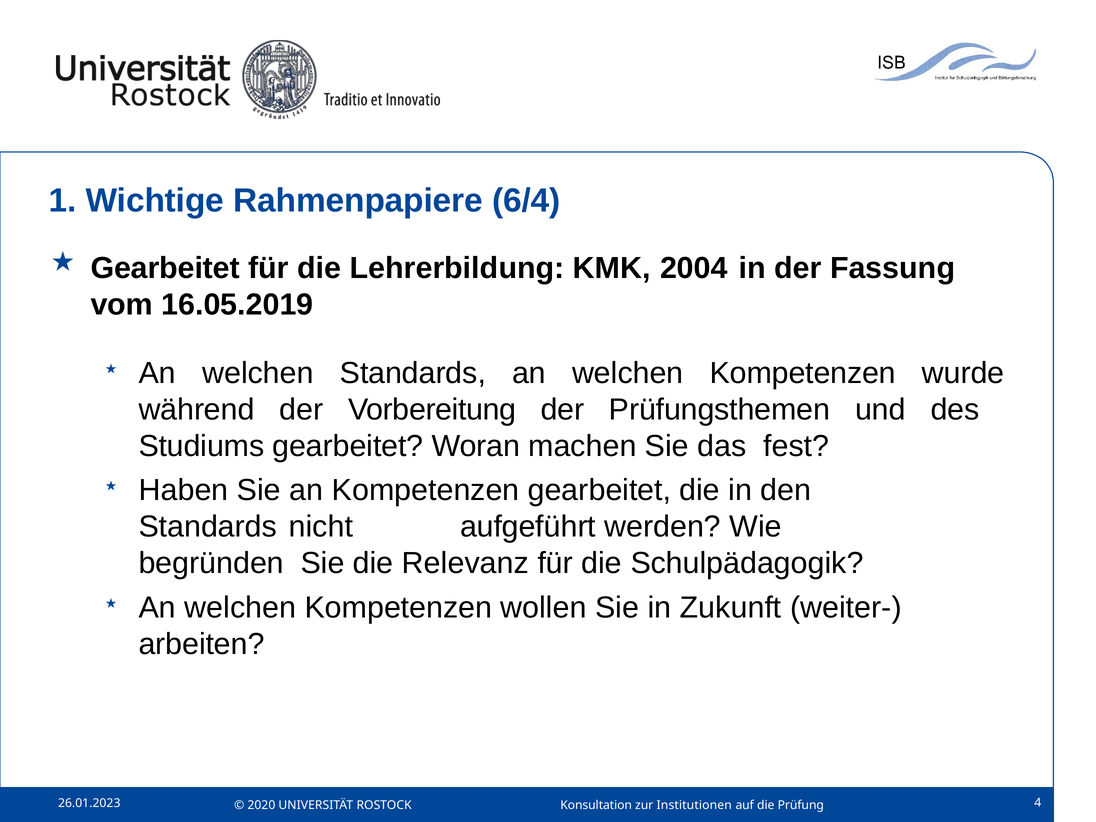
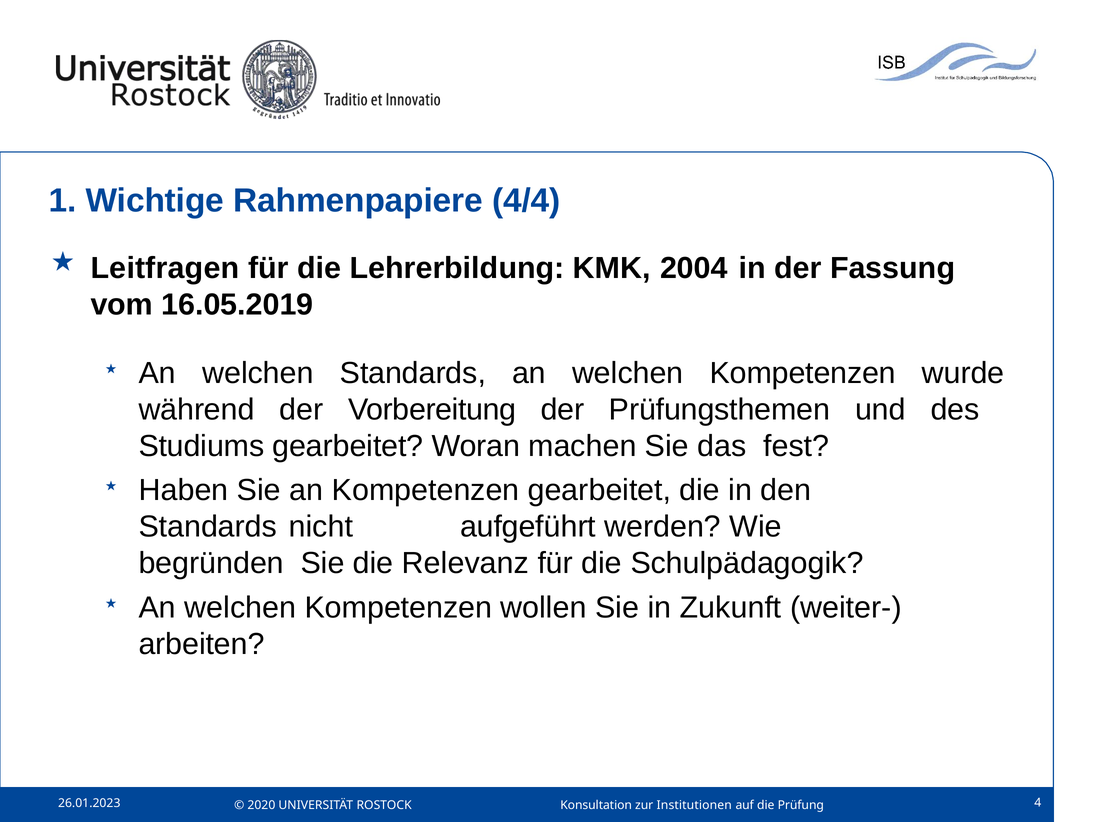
6/4: 6/4 -> 4/4
Gearbeitet at (165, 268): Gearbeitet -> Leitfragen
